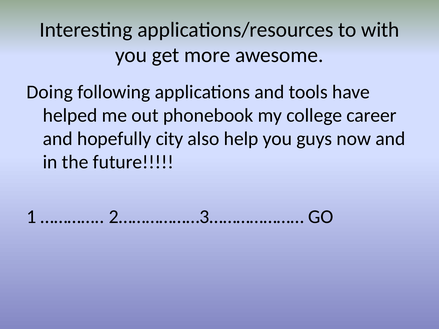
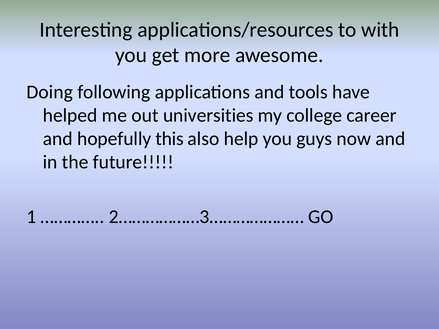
phonebook: phonebook -> universities
city: city -> this
